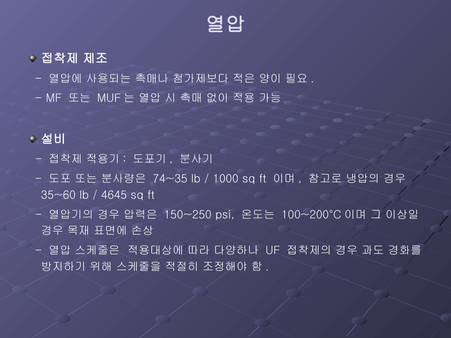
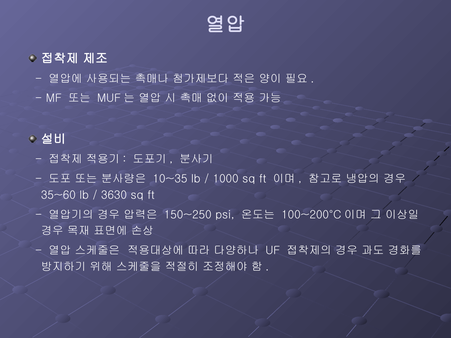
74~35: 74~35 -> 10~35
4645: 4645 -> 3630
